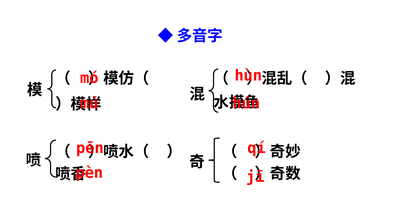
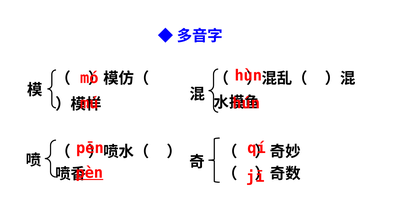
pèn underline: none -> present
